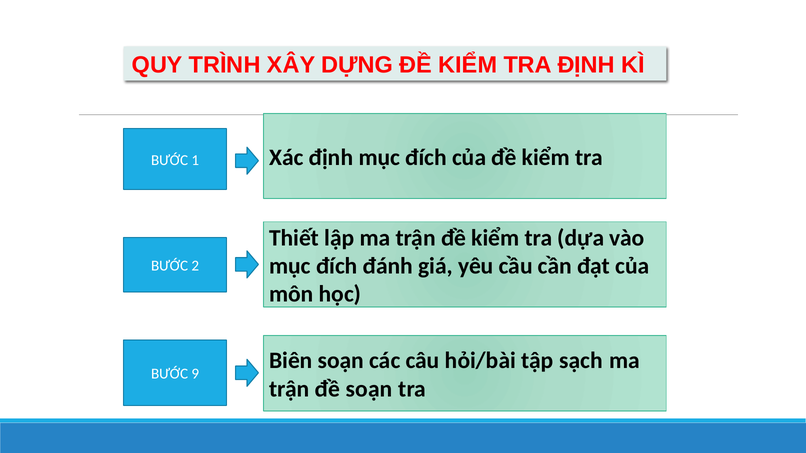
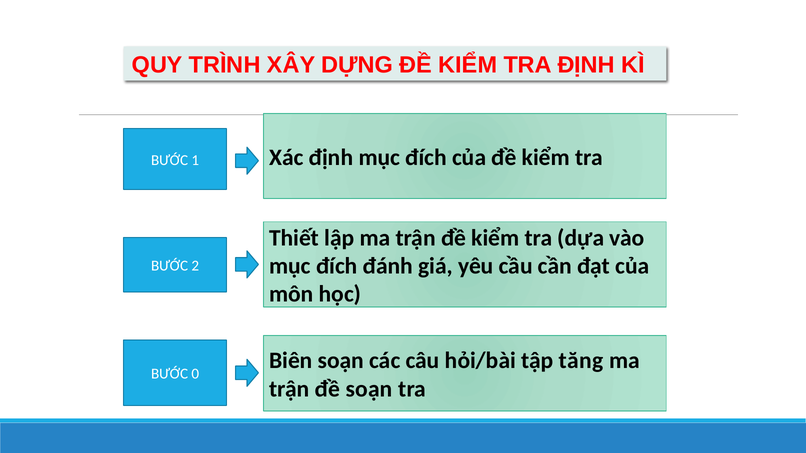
sạch: sạch -> tăng
9: 9 -> 0
